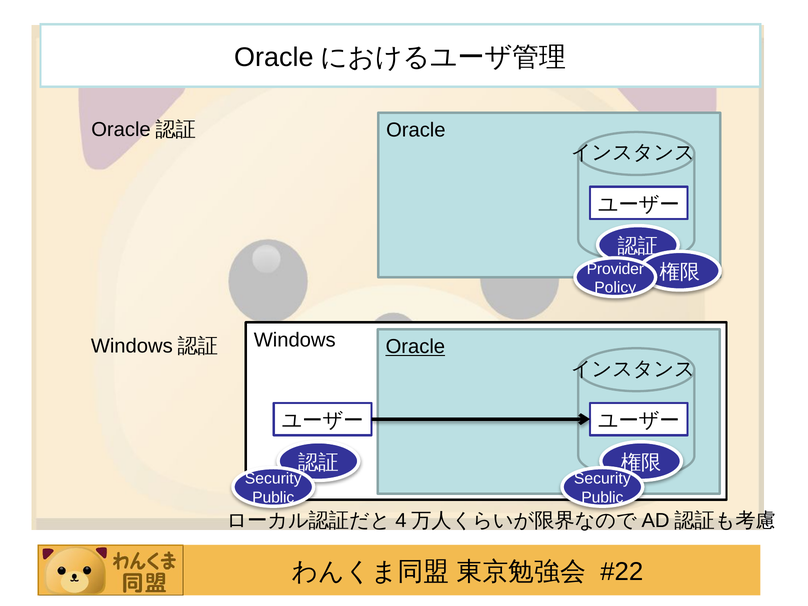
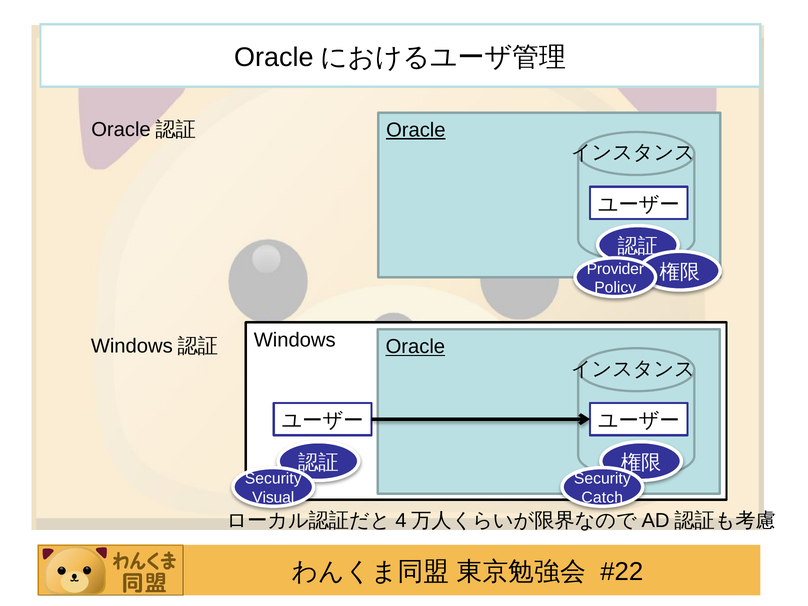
Oracle at (416, 130) underline: none -> present
Public at (273, 497): Public -> Visual
Public at (602, 497): Public -> Catch
